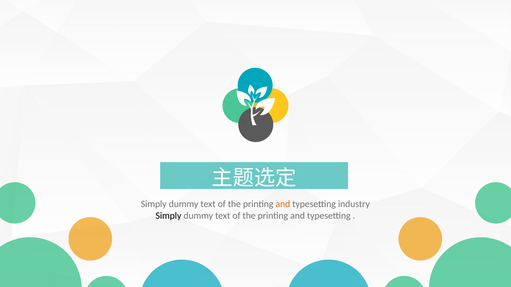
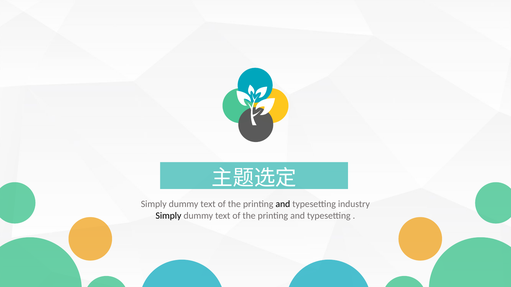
and at (283, 204) colour: orange -> black
